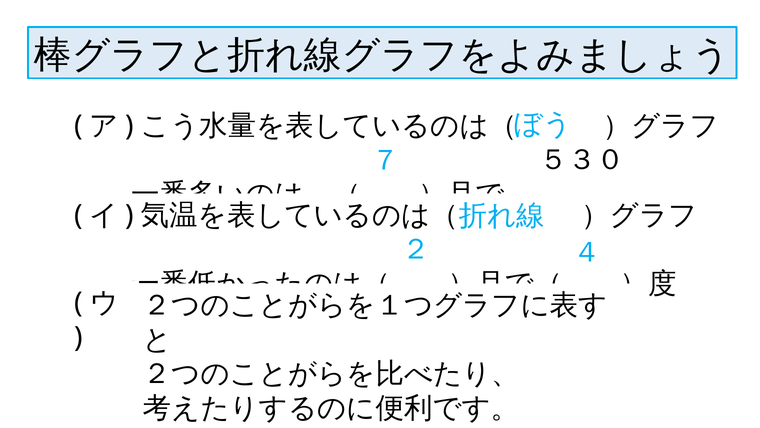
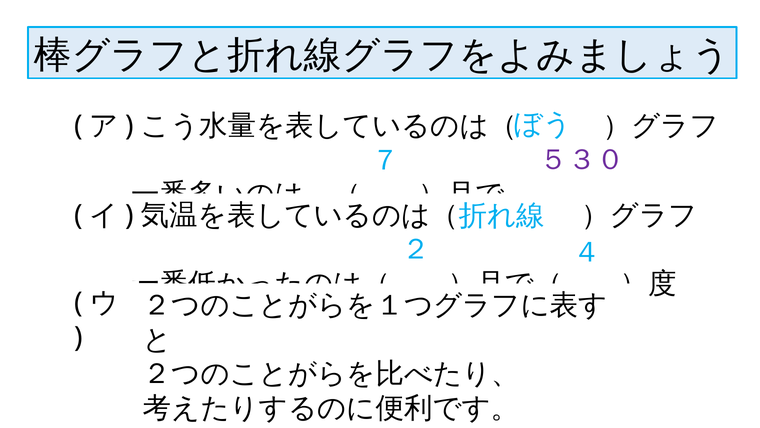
５３０ colour: black -> purple
